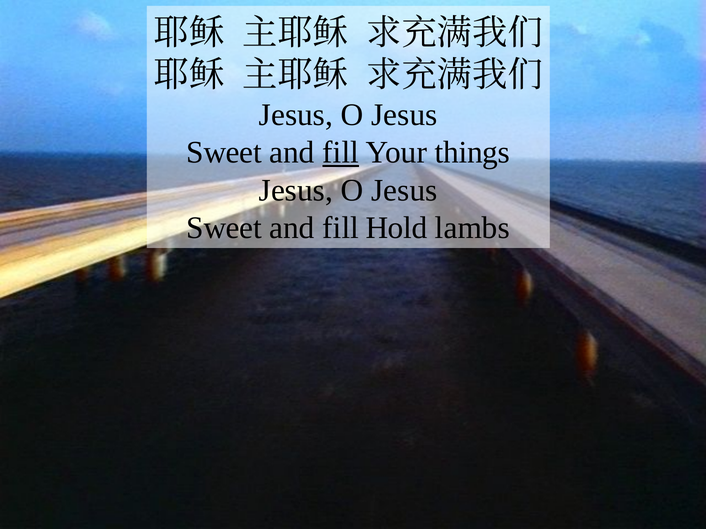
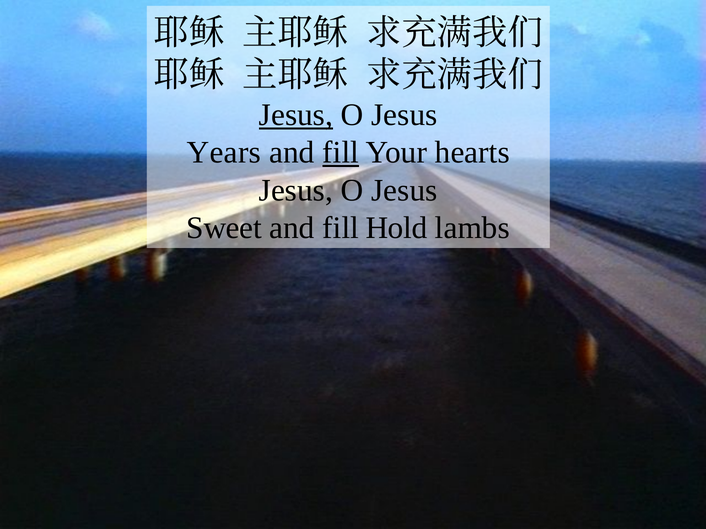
Jesus at (296, 115) underline: none -> present
Sweet at (224, 153): Sweet -> Years
things: things -> hearts
